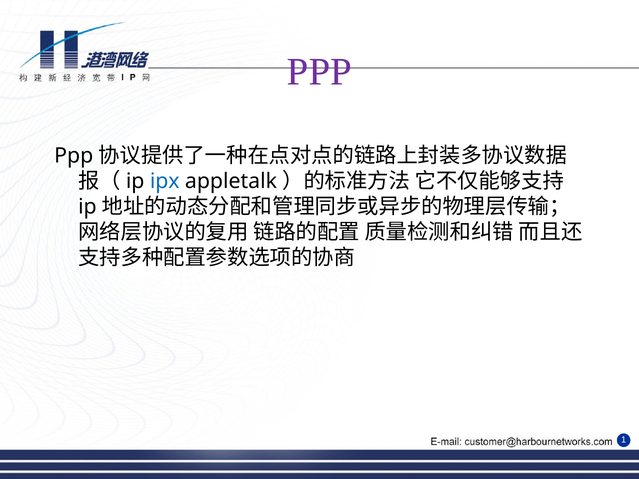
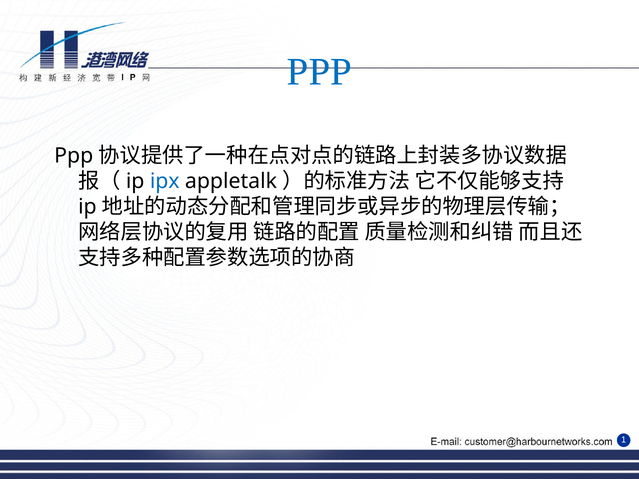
PPP at (319, 72) colour: purple -> blue
